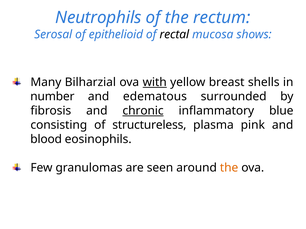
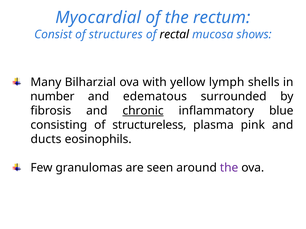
Neutrophils: Neutrophils -> Myocardial
Serosal: Serosal -> Consist
epithelioid: epithelioid -> structures
with underline: present -> none
breast: breast -> lymph
blood: blood -> ducts
the at (229, 168) colour: orange -> purple
